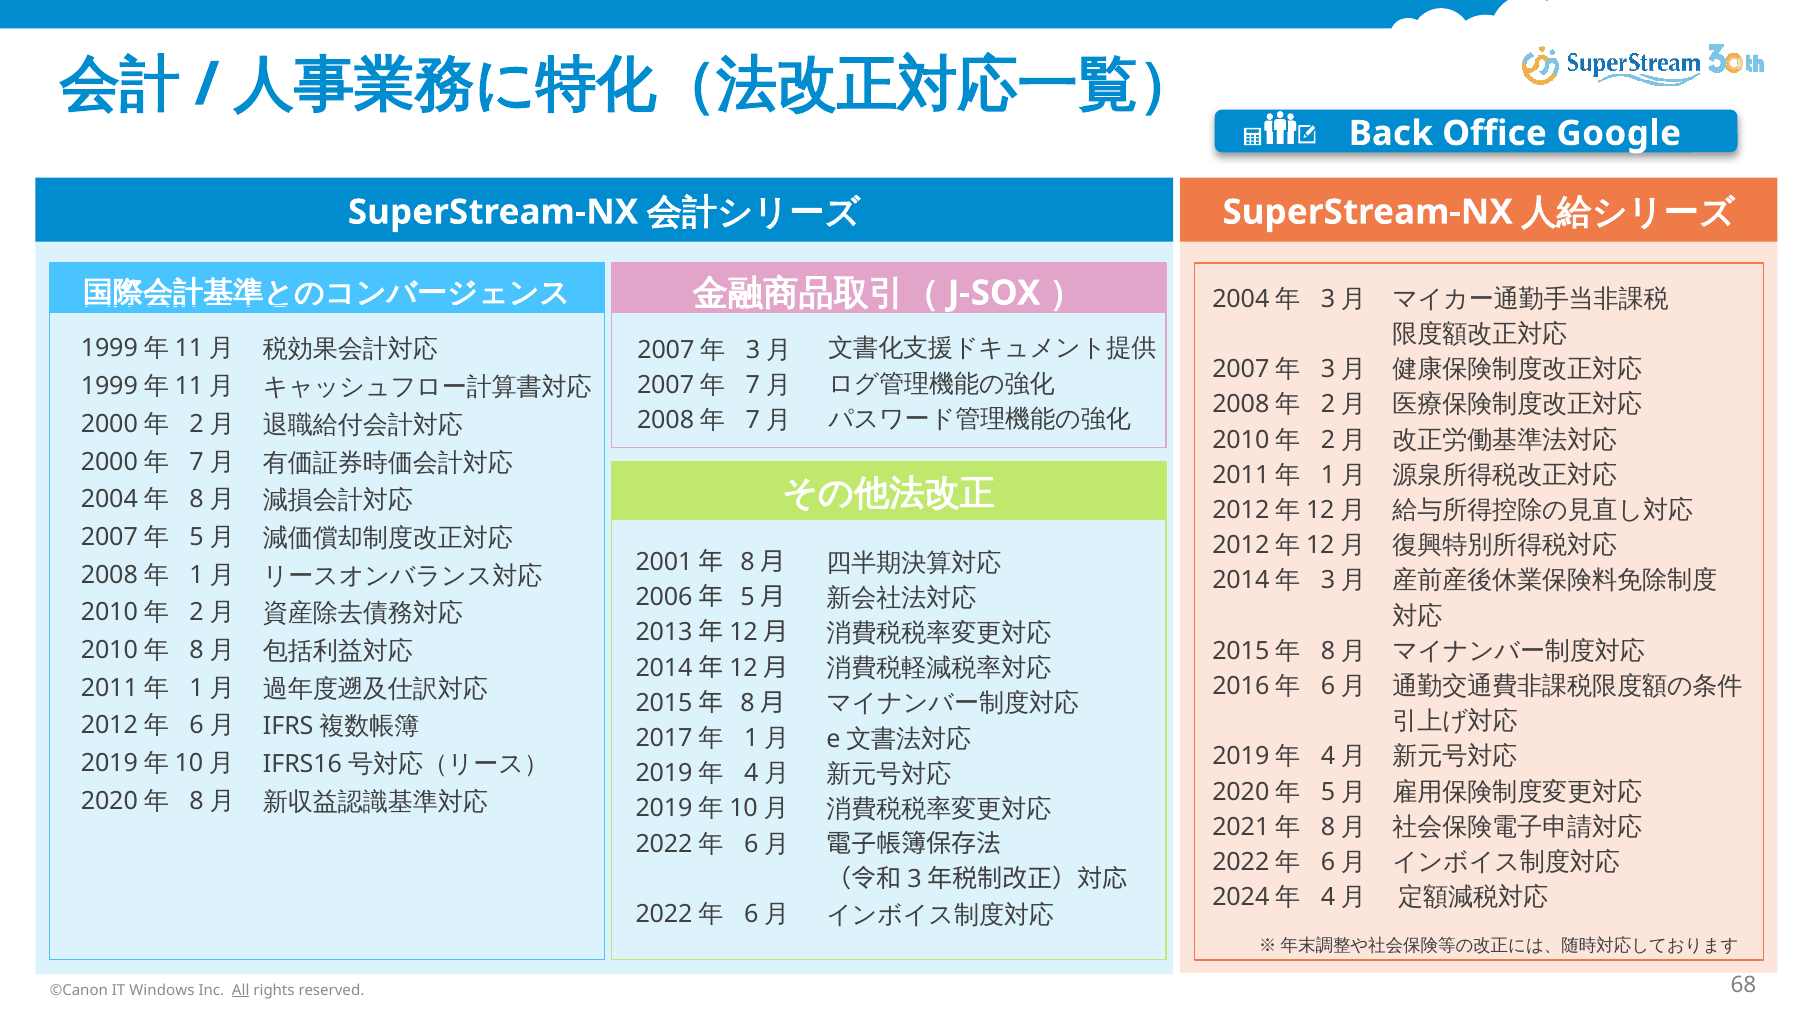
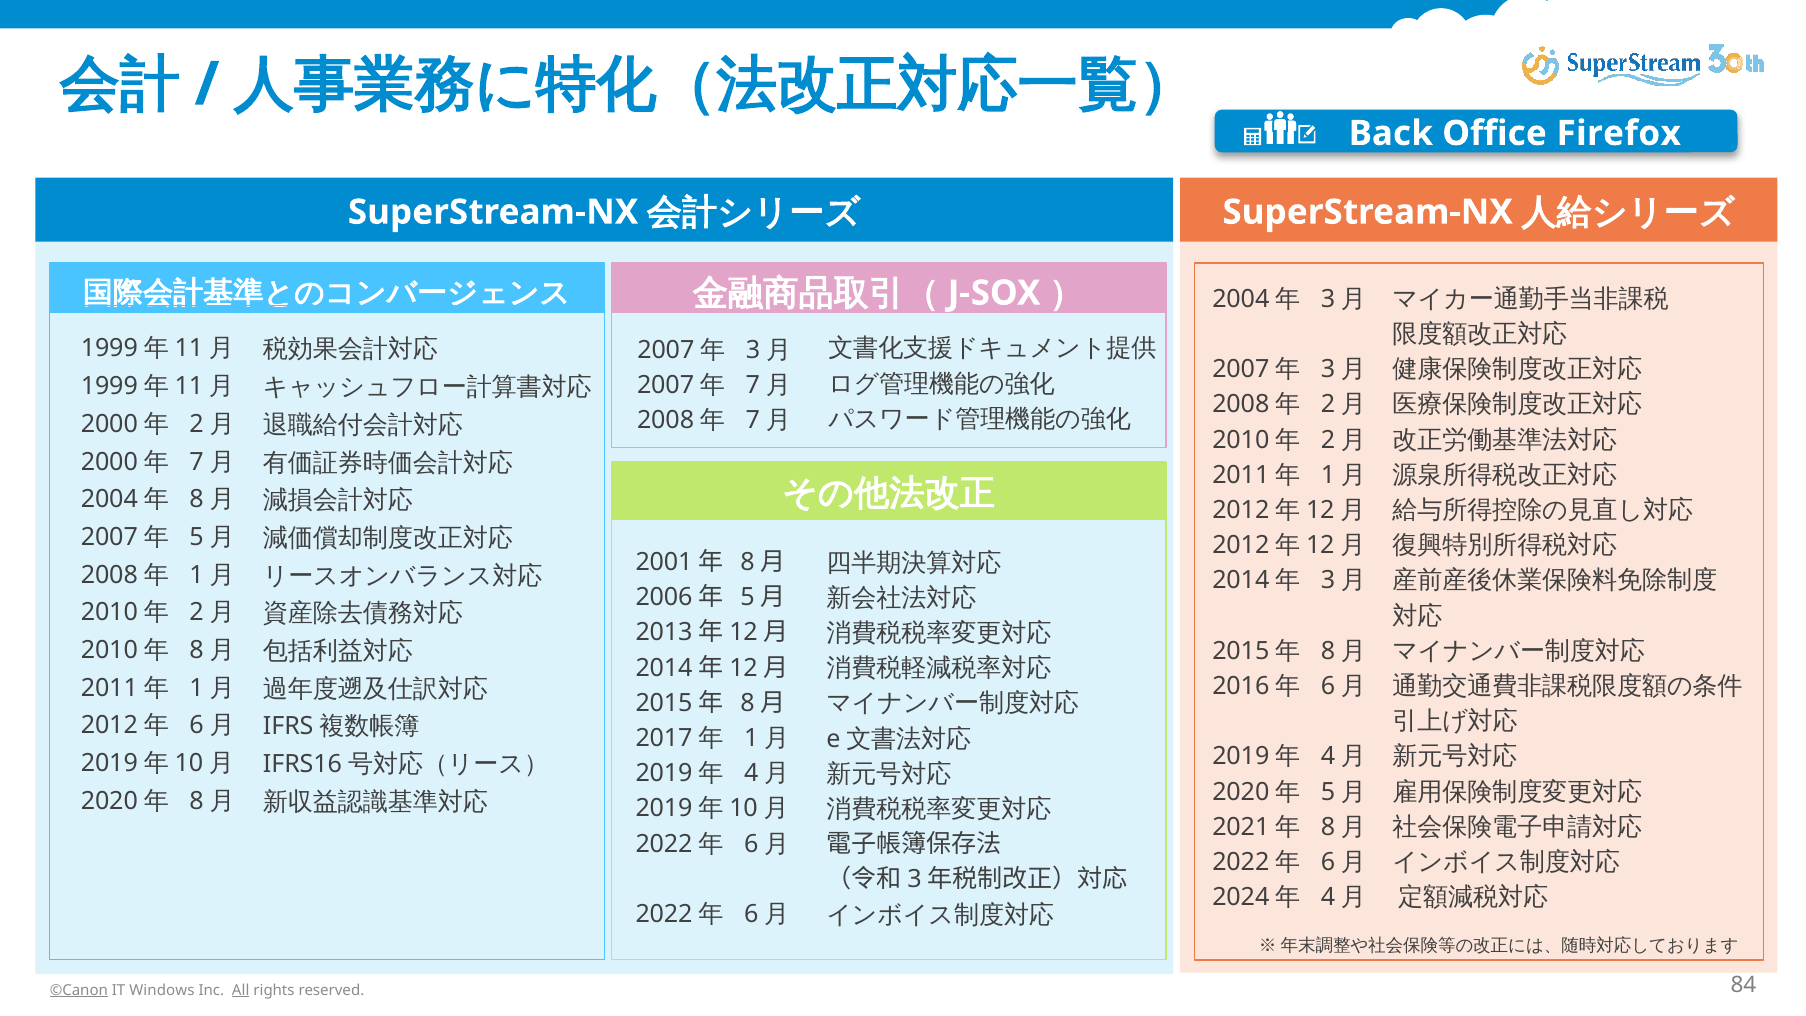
Google: Google -> Firefox
©Canon underline: none -> present
68: 68 -> 84
